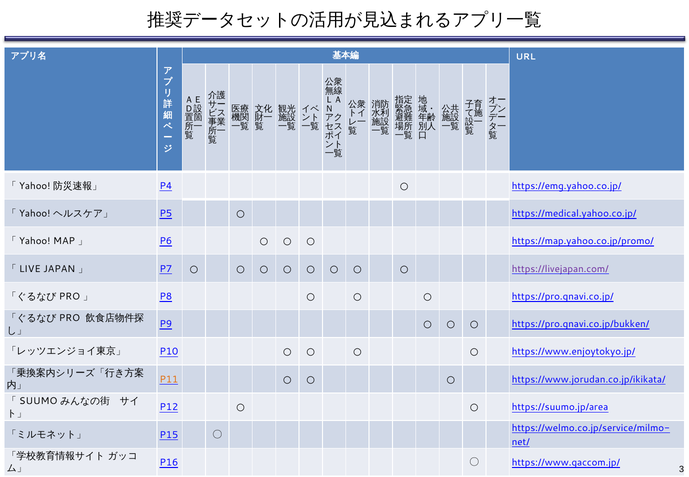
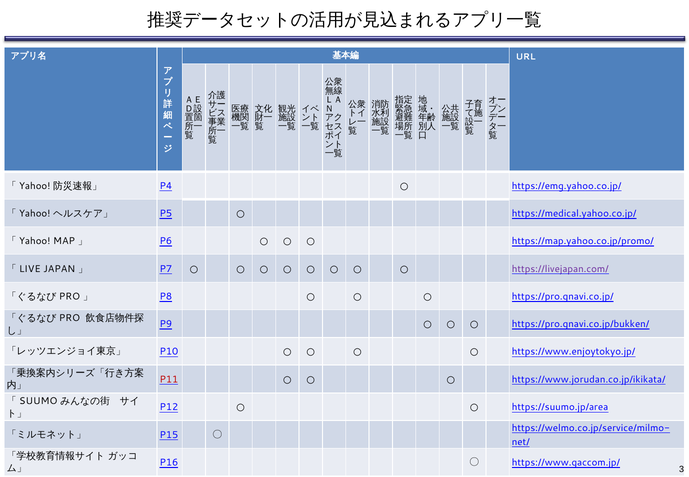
P11 colour: orange -> red
